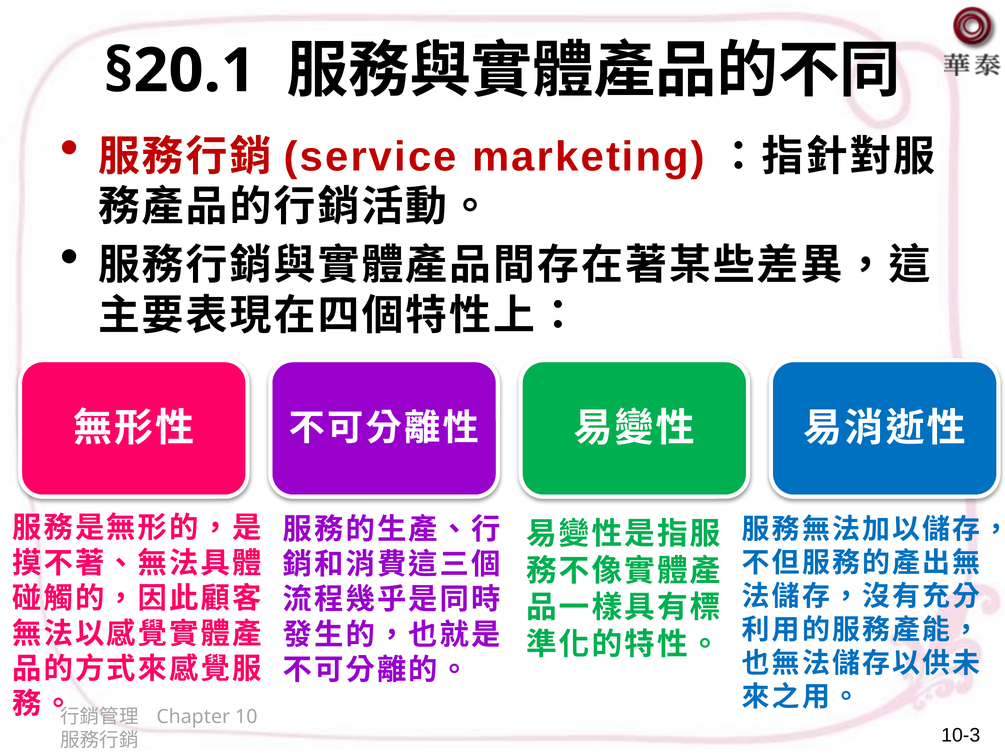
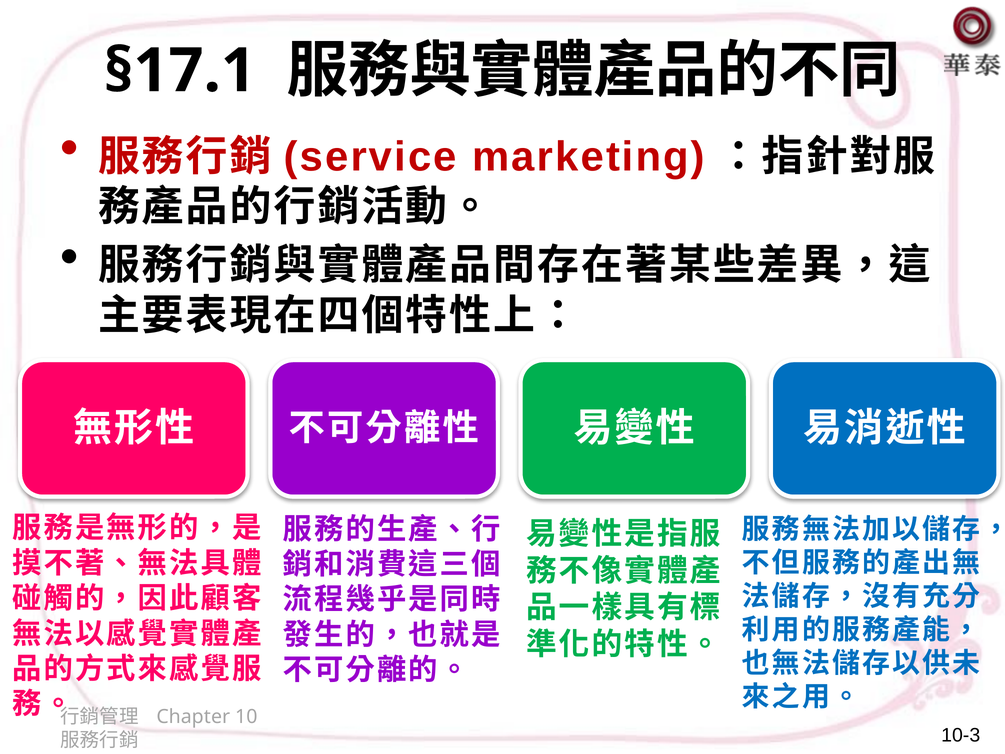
§20.1: §20.1 -> §17.1
